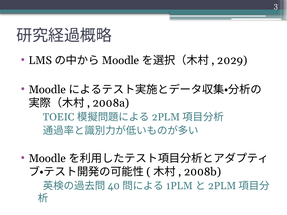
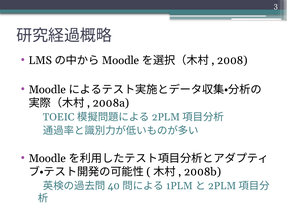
2029: 2029 -> 2008
